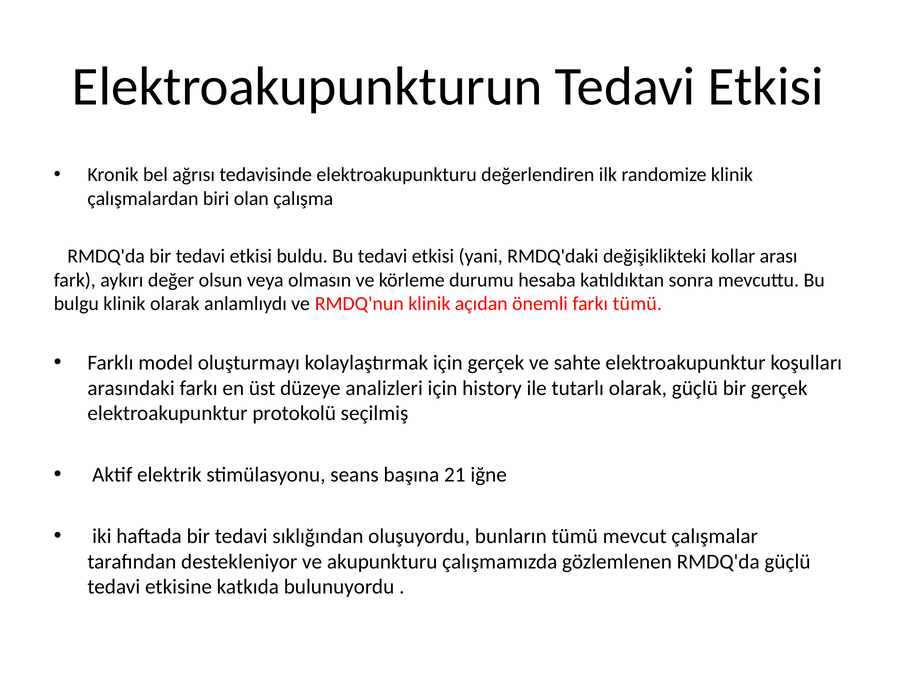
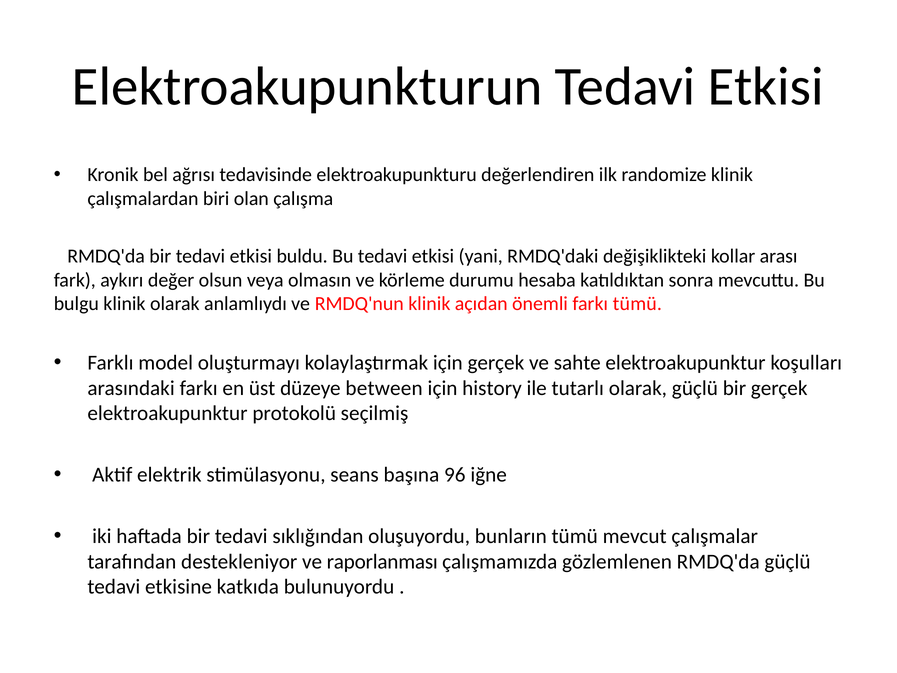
analizleri: analizleri -> between
21: 21 -> 96
akupunkturu: akupunkturu -> raporlanması
